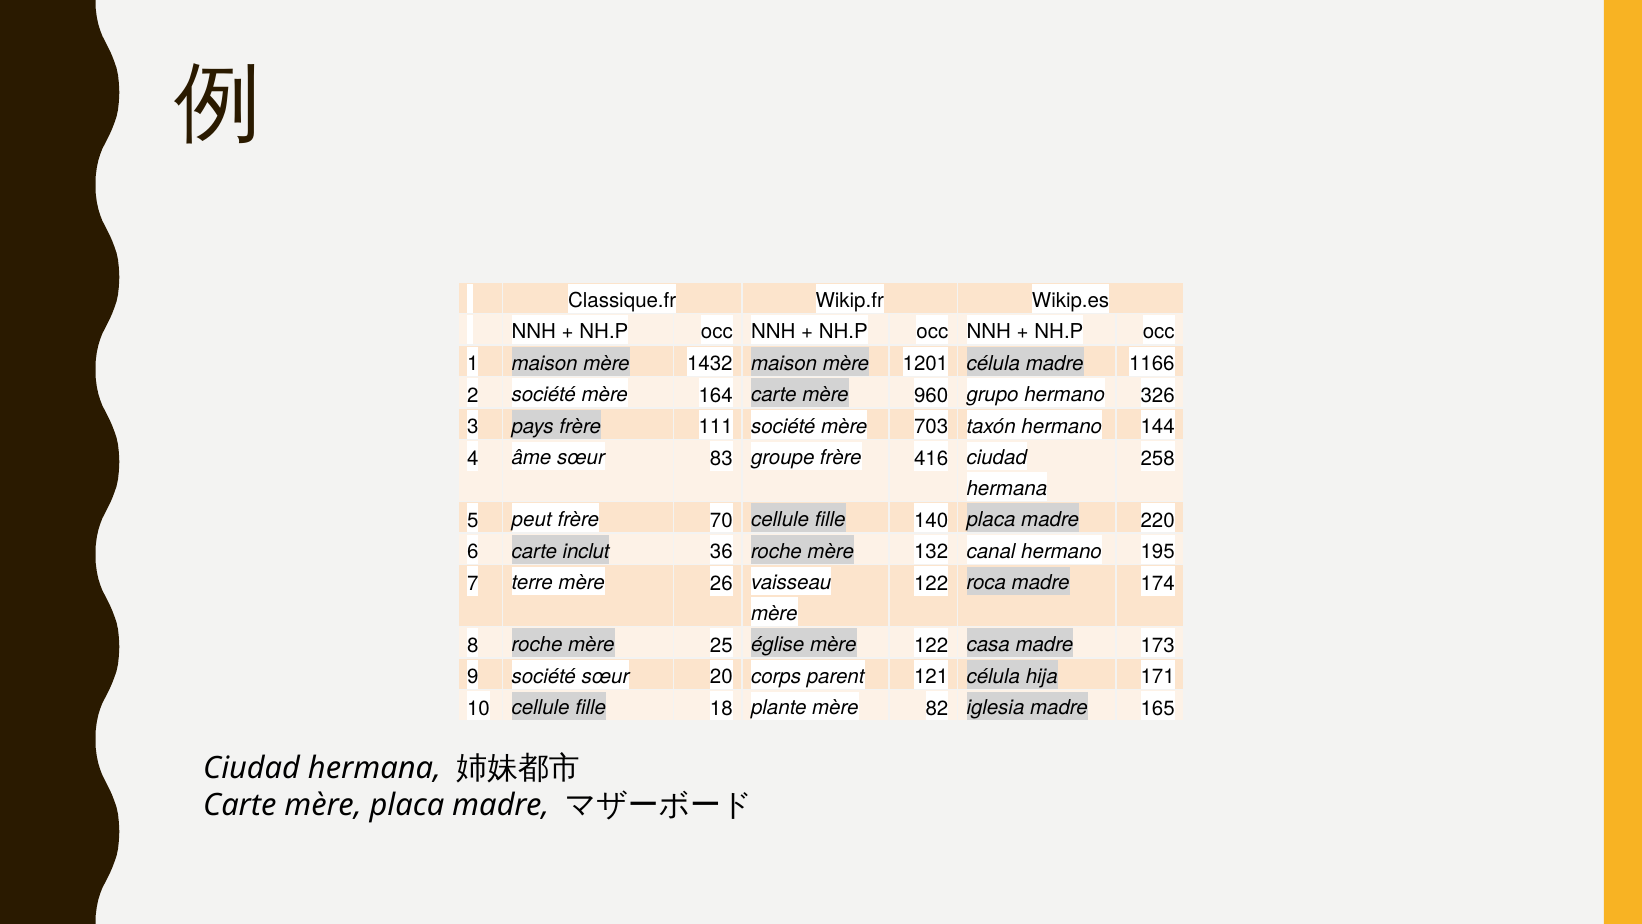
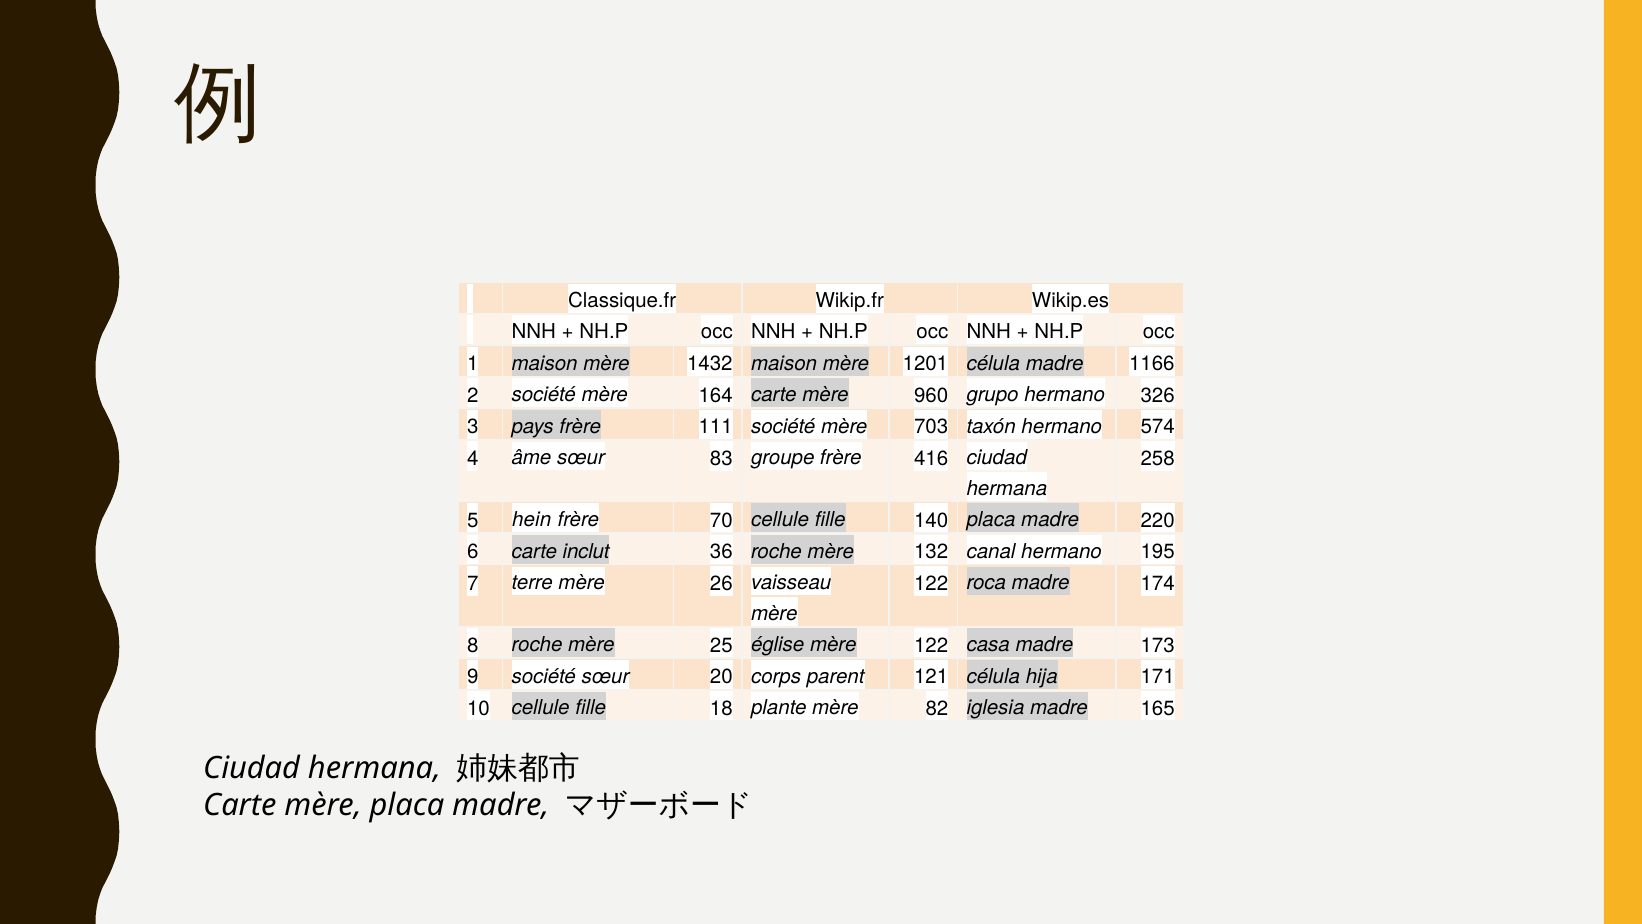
144: 144 -> 574
peut: peut -> hein
